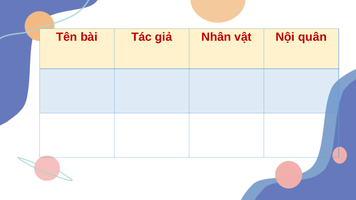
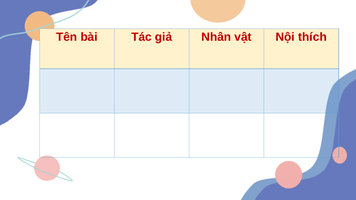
quân: quân -> thích
